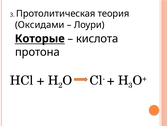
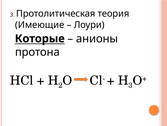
Оксидами: Оксидами -> Имеющие
кислота: кислота -> анионы
